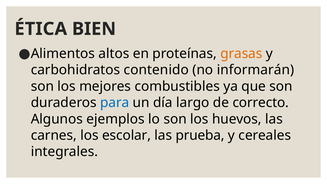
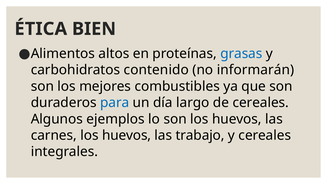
grasas colour: orange -> blue
de correcto: correcto -> cereales
carnes los escolar: escolar -> huevos
prueba: prueba -> trabajo
